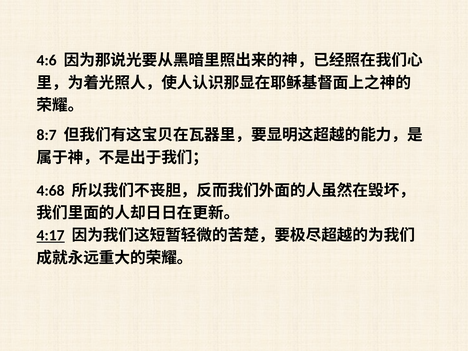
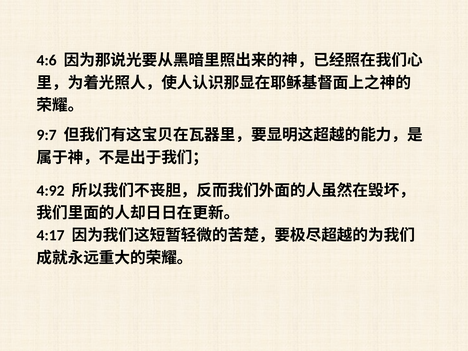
8:7: 8:7 -> 9:7
4:68: 4:68 -> 4:92
4:17 underline: present -> none
